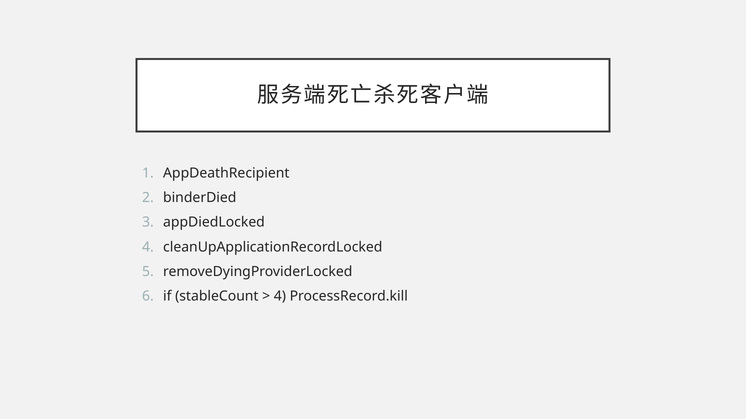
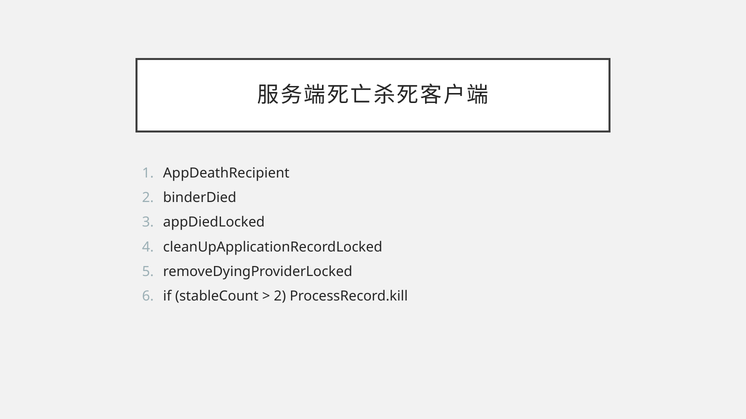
4 at (280, 296): 4 -> 2
